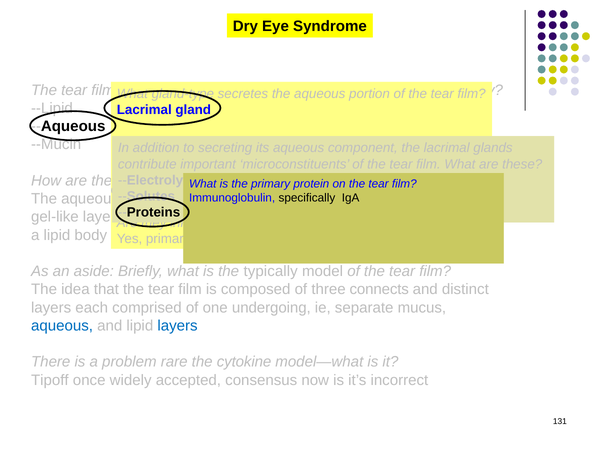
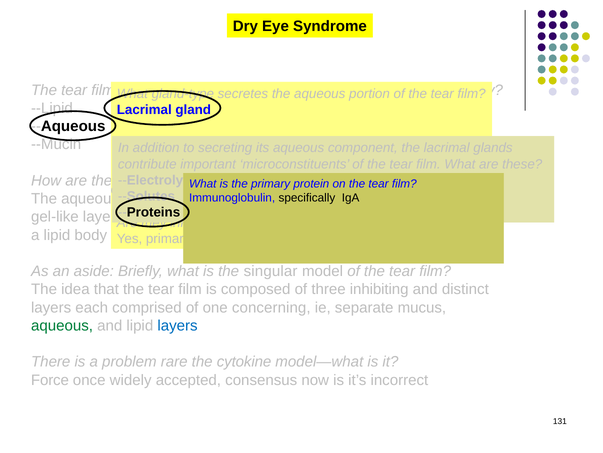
typically: typically -> singular
connects: connects -> inhibiting
undergoing: undergoing -> concerning
aqueous at (62, 325) colour: blue -> green
Tipoff: Tipoff -> Force
